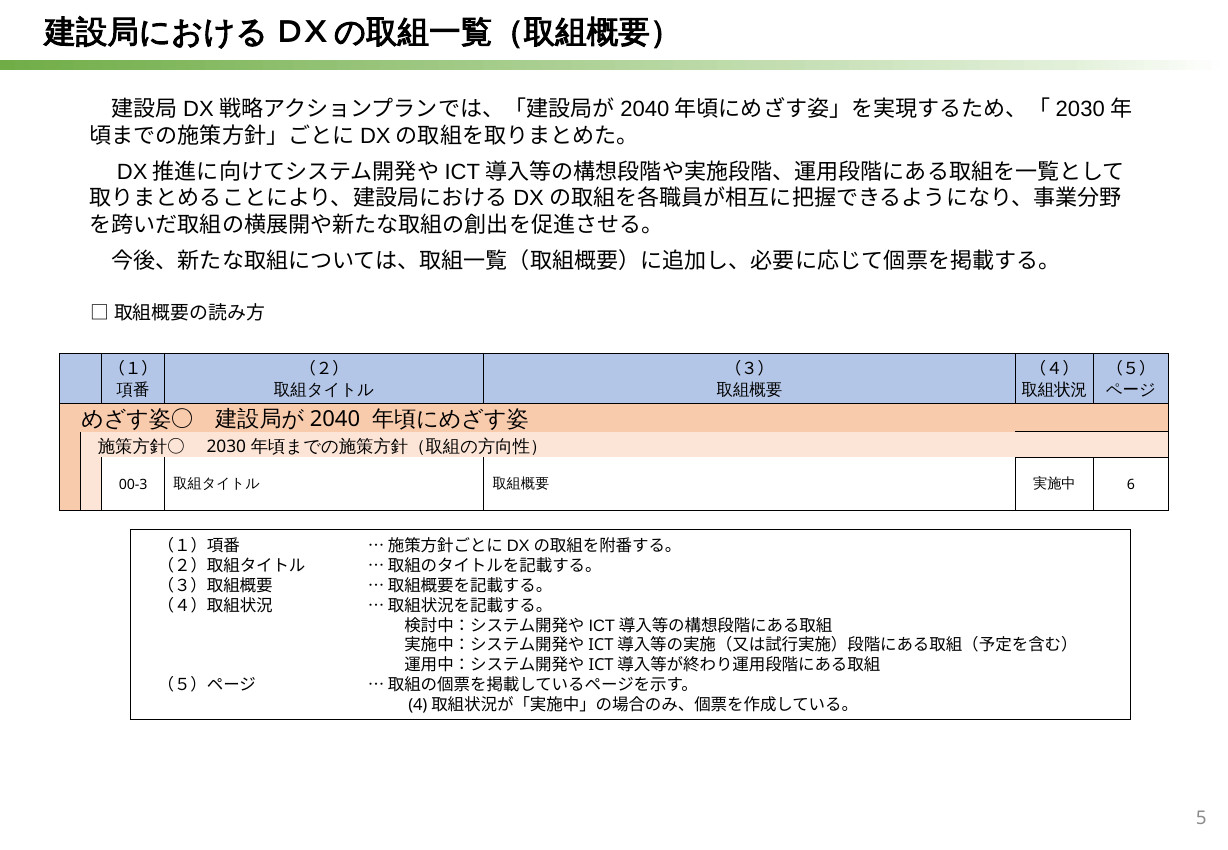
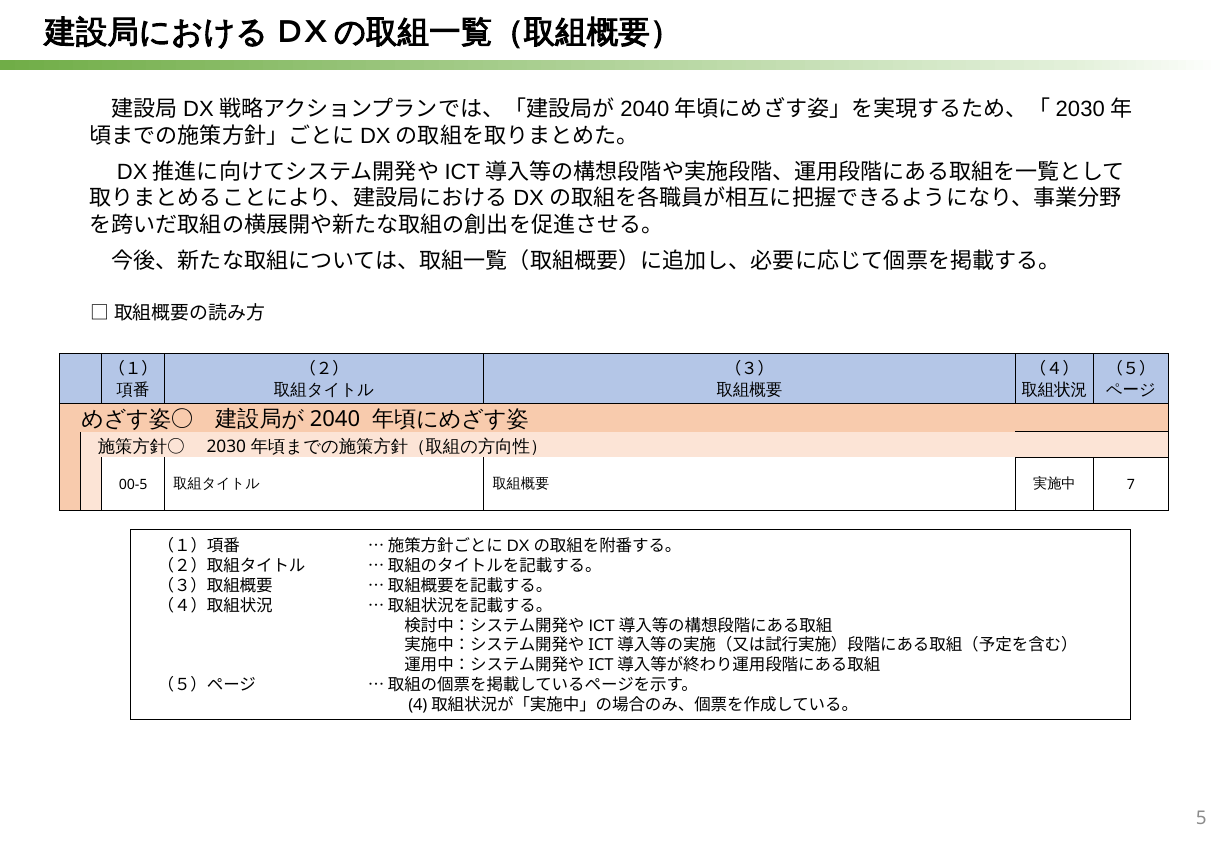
00-3: 00-3 -> 00-5
6: 6 -> 7
